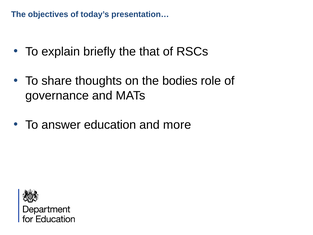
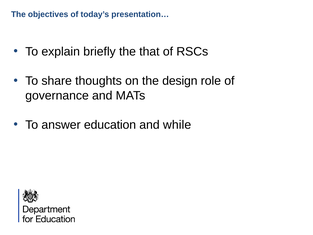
bodies: bodies -> design
more: more -> while
